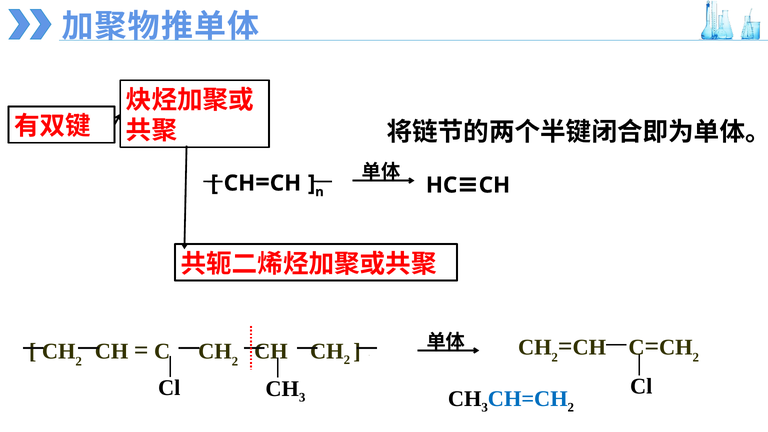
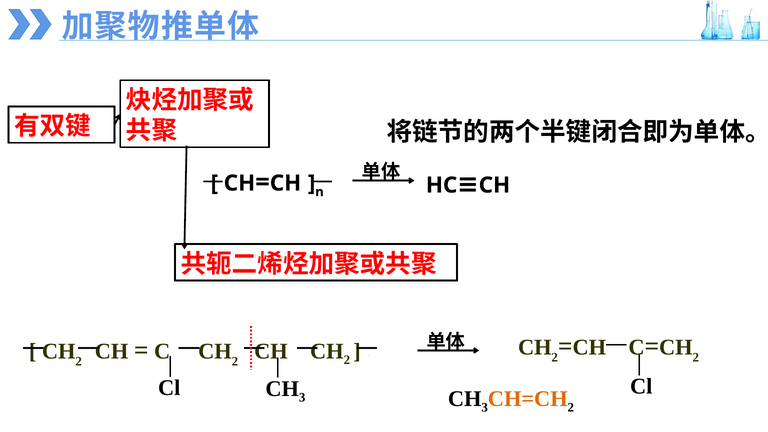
CH=CH at (528, 399) colour: blue -> orange
